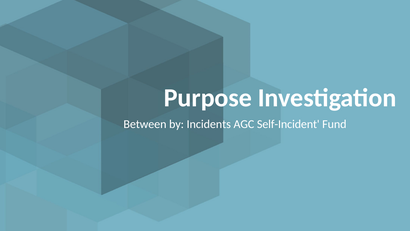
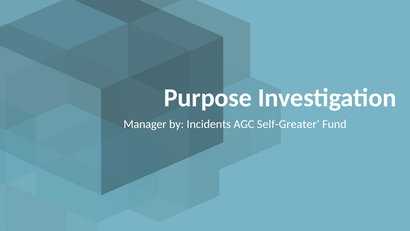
Between: Between -> Manager
Self-Incident: Self-Incident -> Self-Greater
